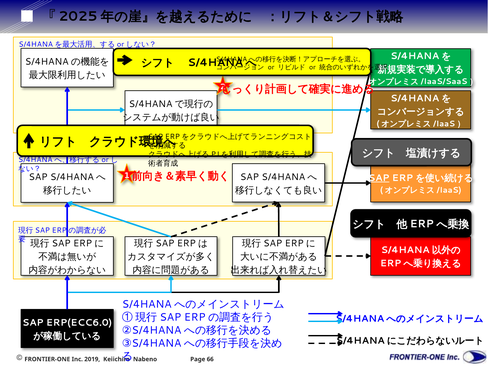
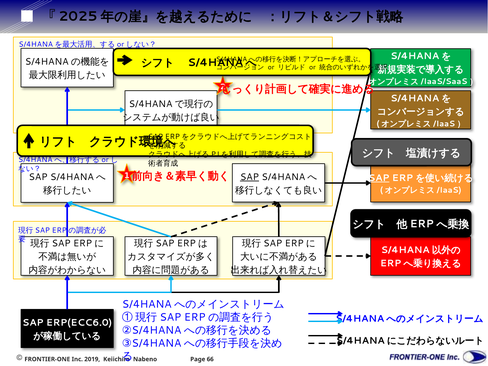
SAP at (249, 177) underline: none -> present
